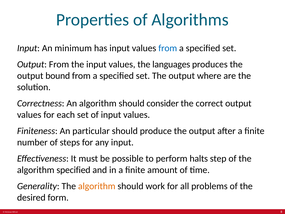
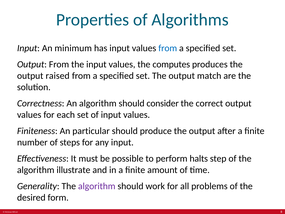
languages: languages -> computes
bound: bound -> raised
where: where -> match
algorithm specified: specified -> illustrate
algorithm at (97, 186) colour: orange -> purple
